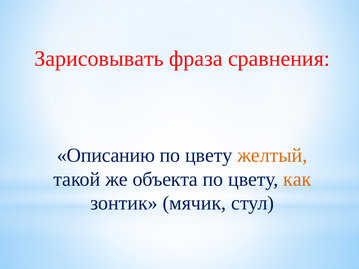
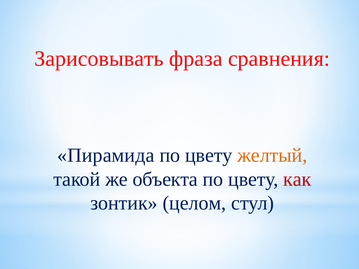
Описанию: Описанию -> Пирамида
как colour: orange -> red
мячик: мячик -> целом
